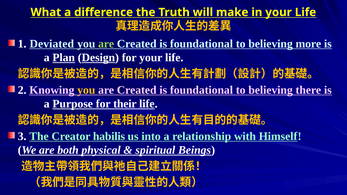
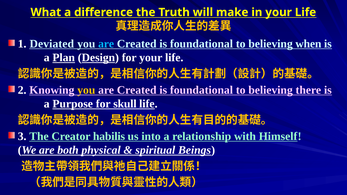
are at (106, 44) colour: light green -> light blue
more: more -> when
their: their -> skull
